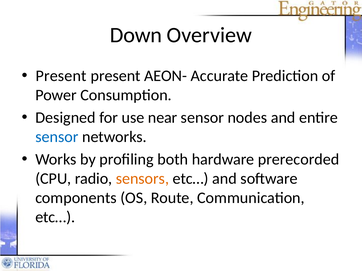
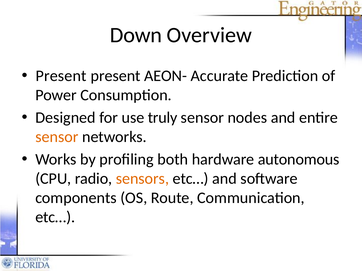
near: near -> truly
sensor at (57, 137) colour: blue -> orange
prerecorded: prerecorded -> autonomous
